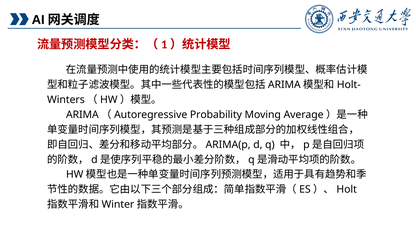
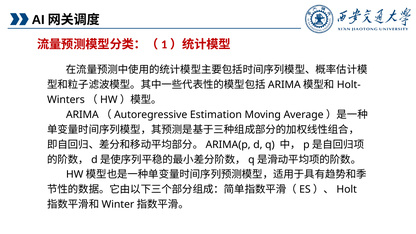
Probability: Probability -> Estimation
